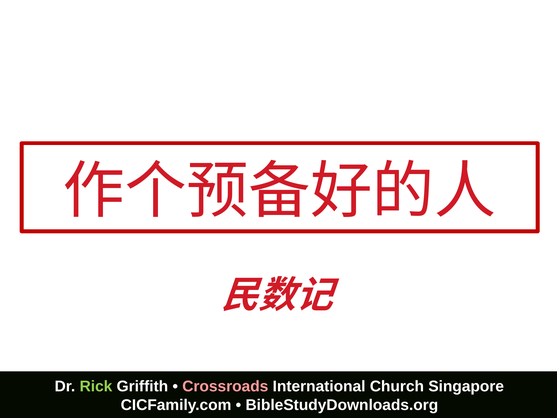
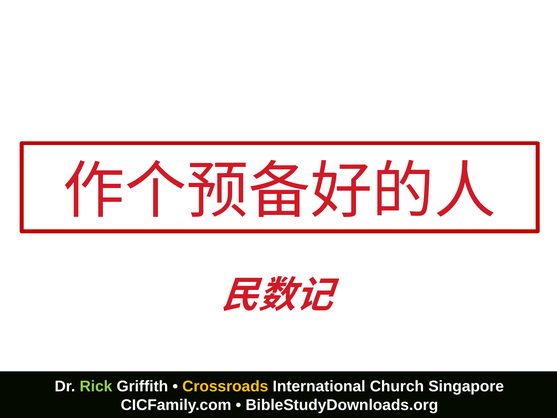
Crossroads colour: pink -> yellow
